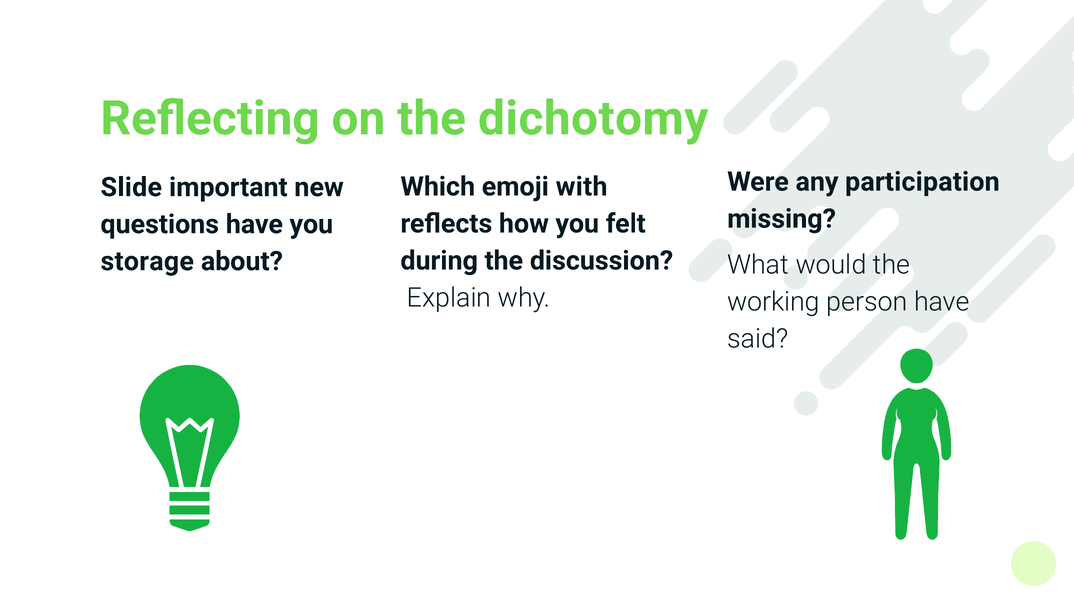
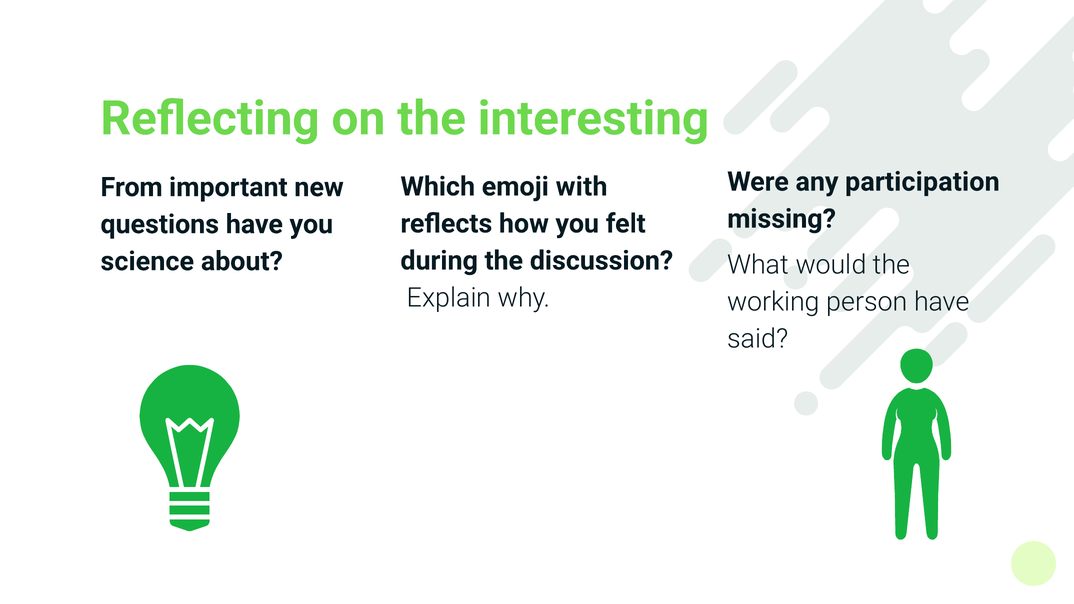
dichotomy: dichotomy -> interesting
Slide: Slide -> From
storage: storage -> science
